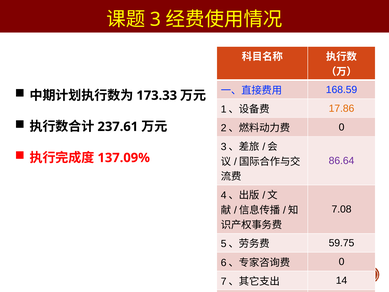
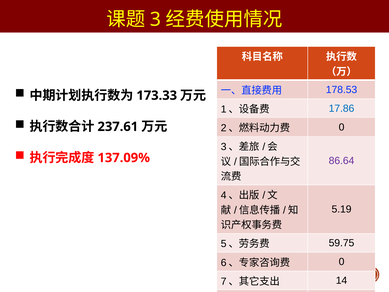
168.59: 168.59 -> 178.53
17.86 colour: orange -> blue
7.08: 7.08 -> 5.19
